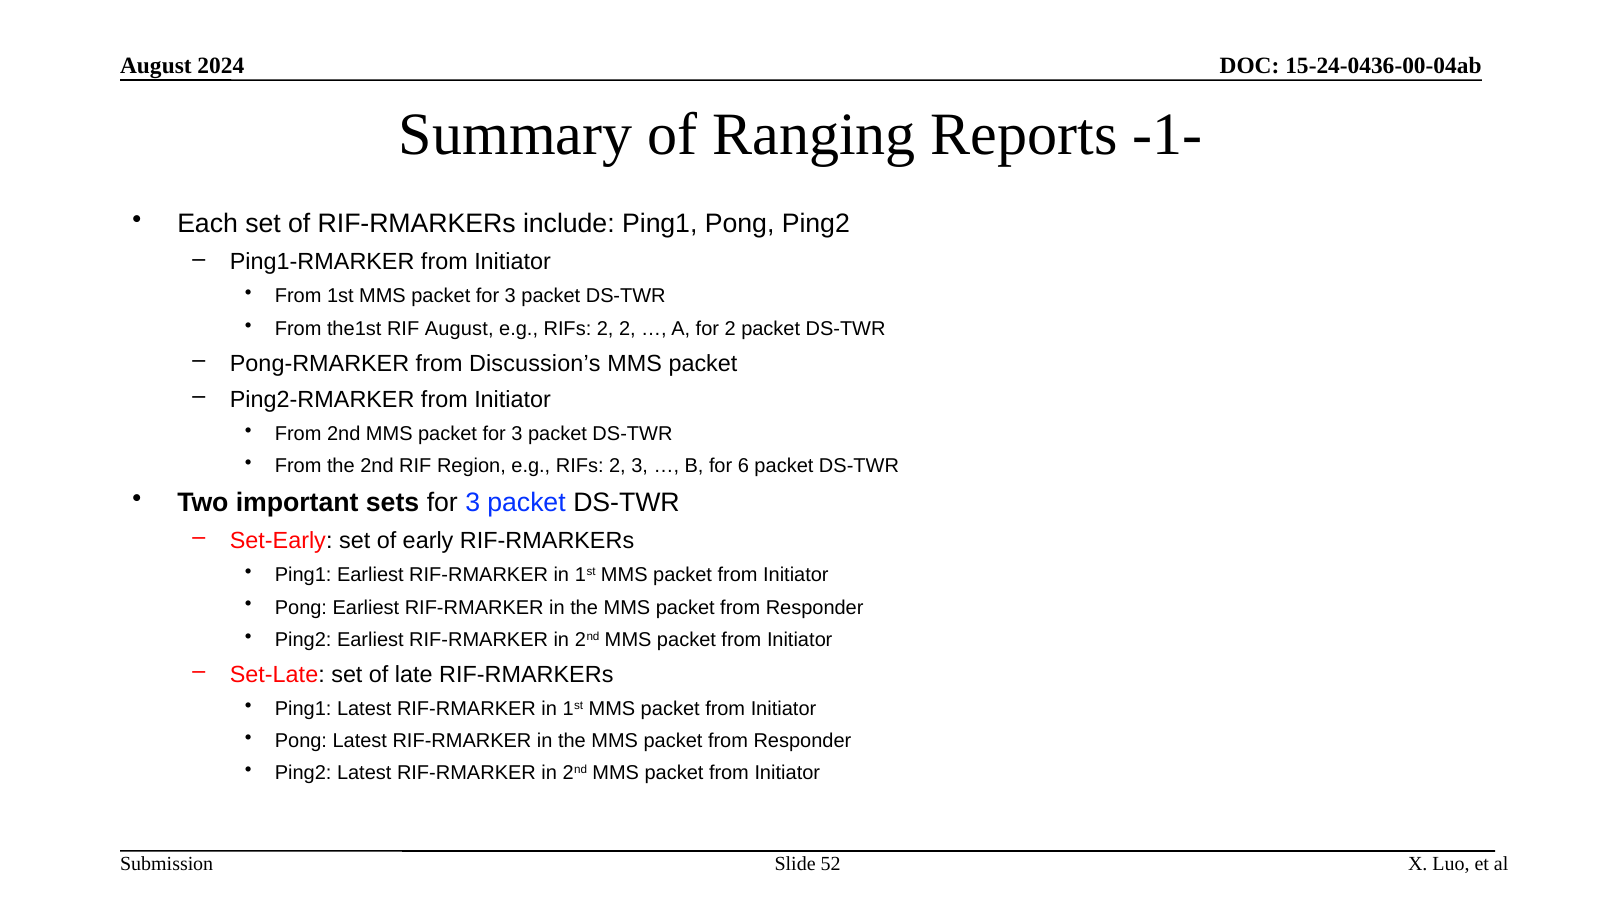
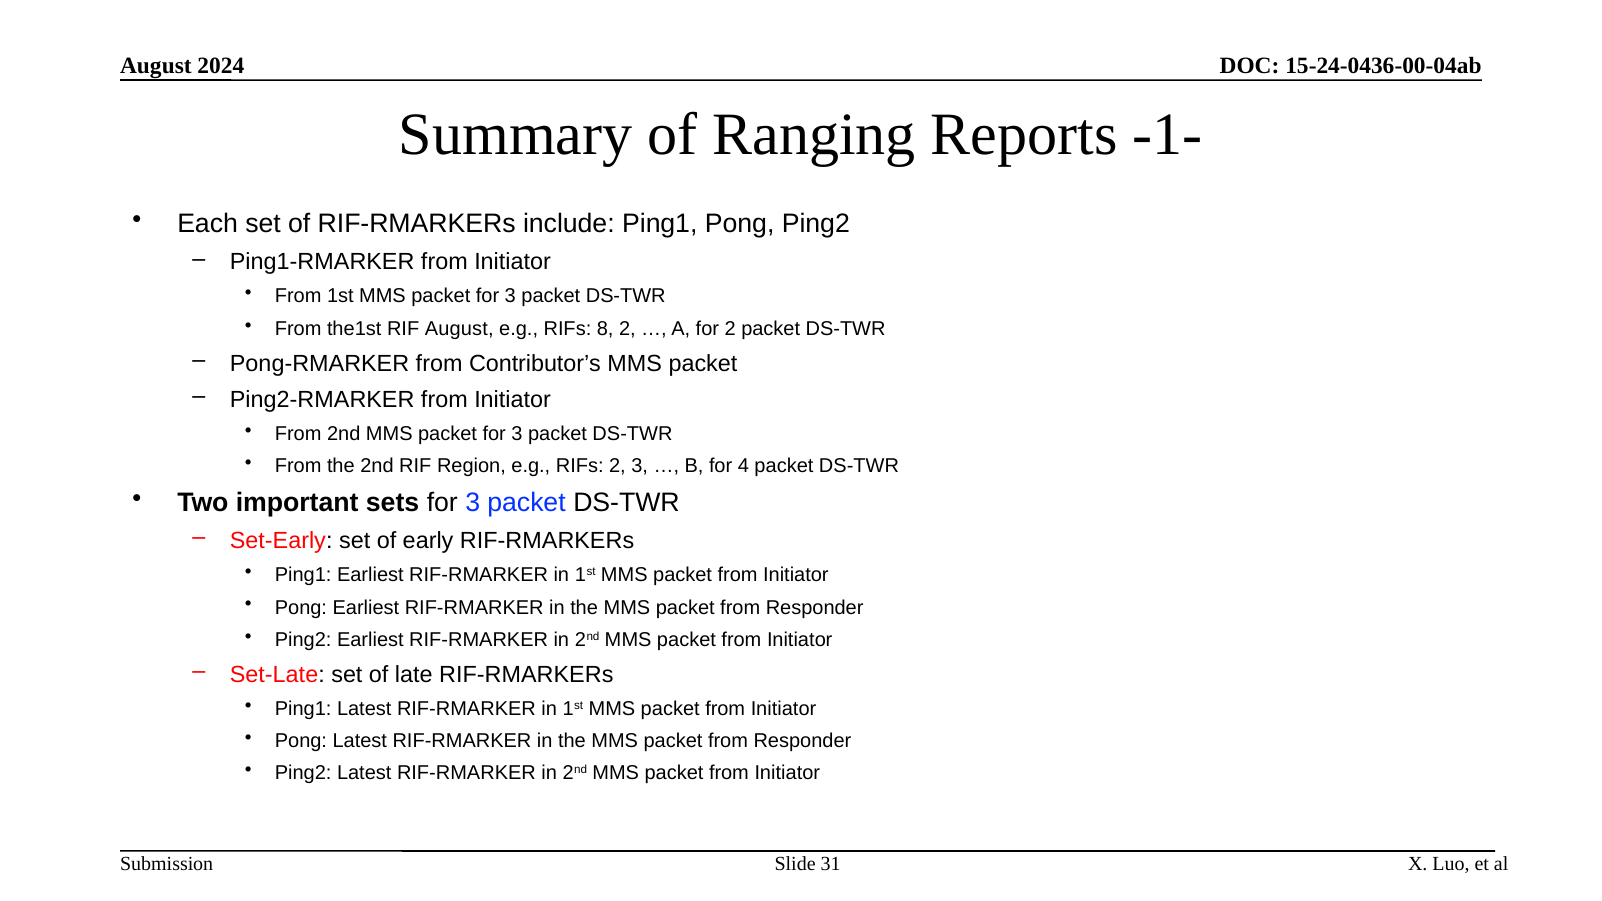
2 at (605, 329): 2 -> 8
Discussion’s: Discussion’s -> Contributor’s
6: 6 -> 4
52: 52 -> 31
